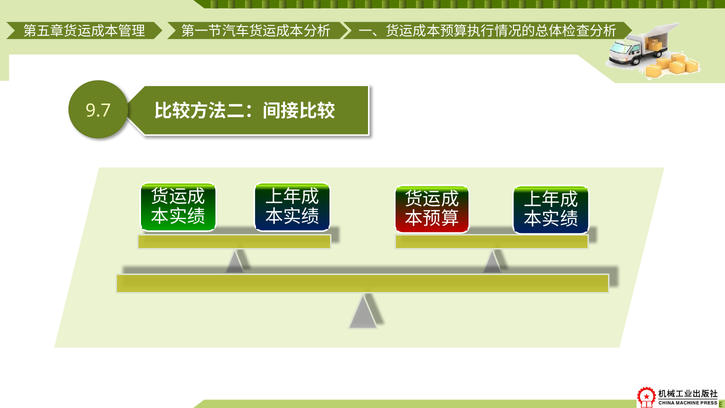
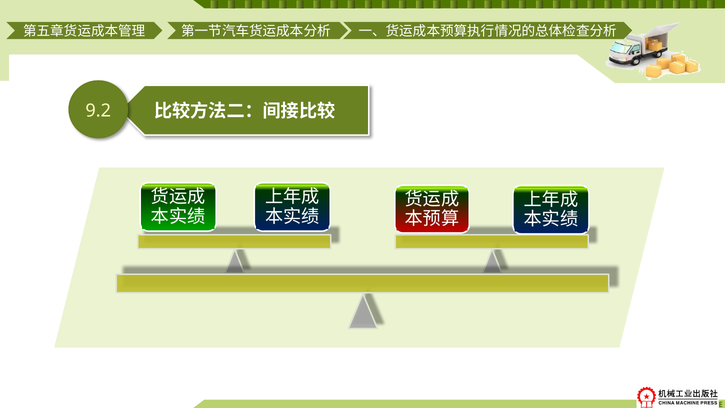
9.7: 9.7 -> 9.2
